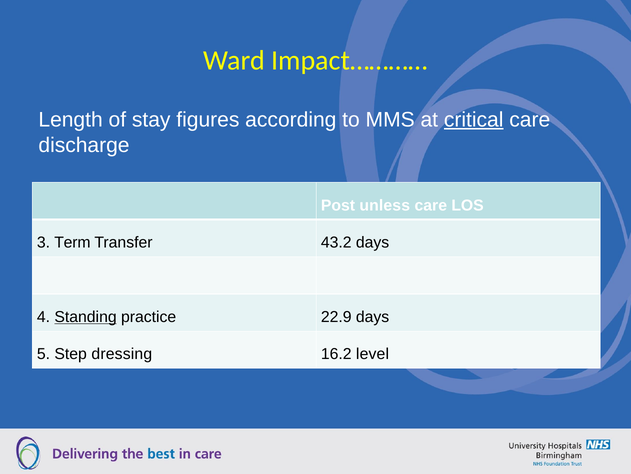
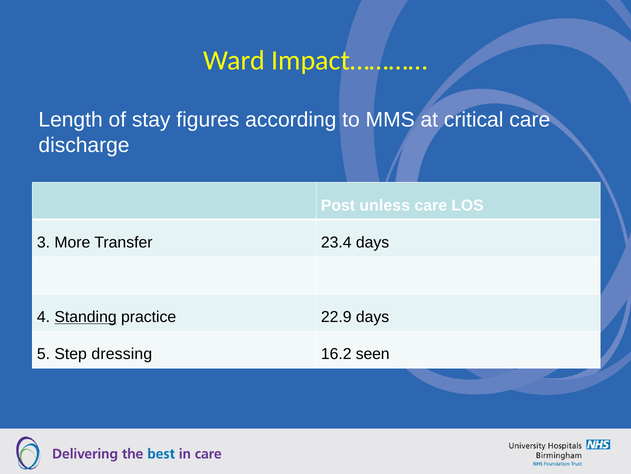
critical underline: present -> none
Term: Term -> More
43.2: 43.2 -> 23.4
level: level -> seen
